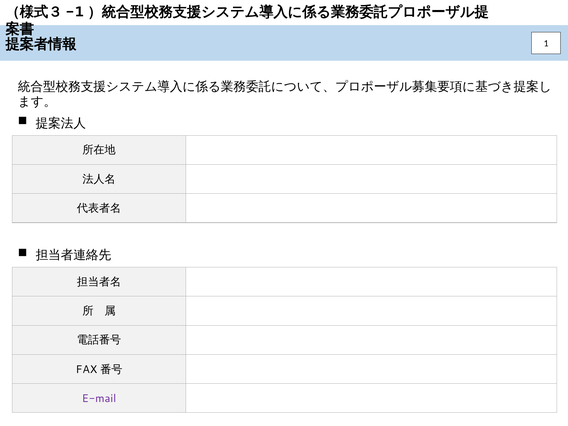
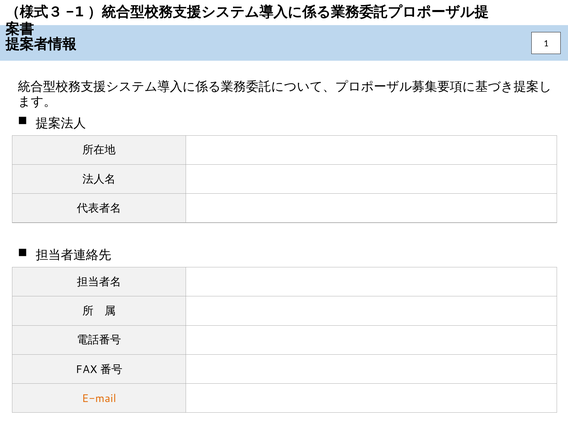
E-mail colour: purple -> orange
